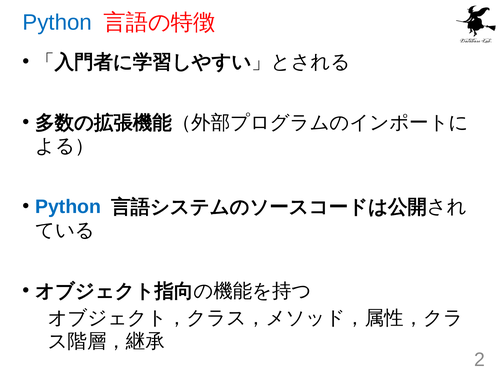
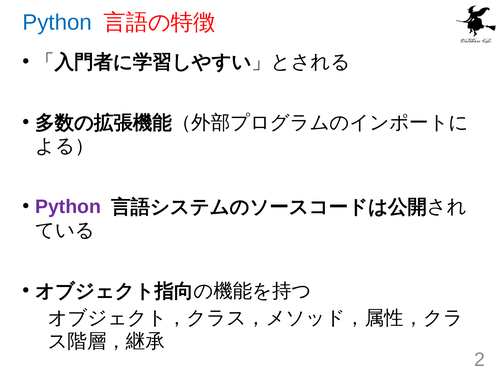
Python at (68, 207) colour: blue -> purple
